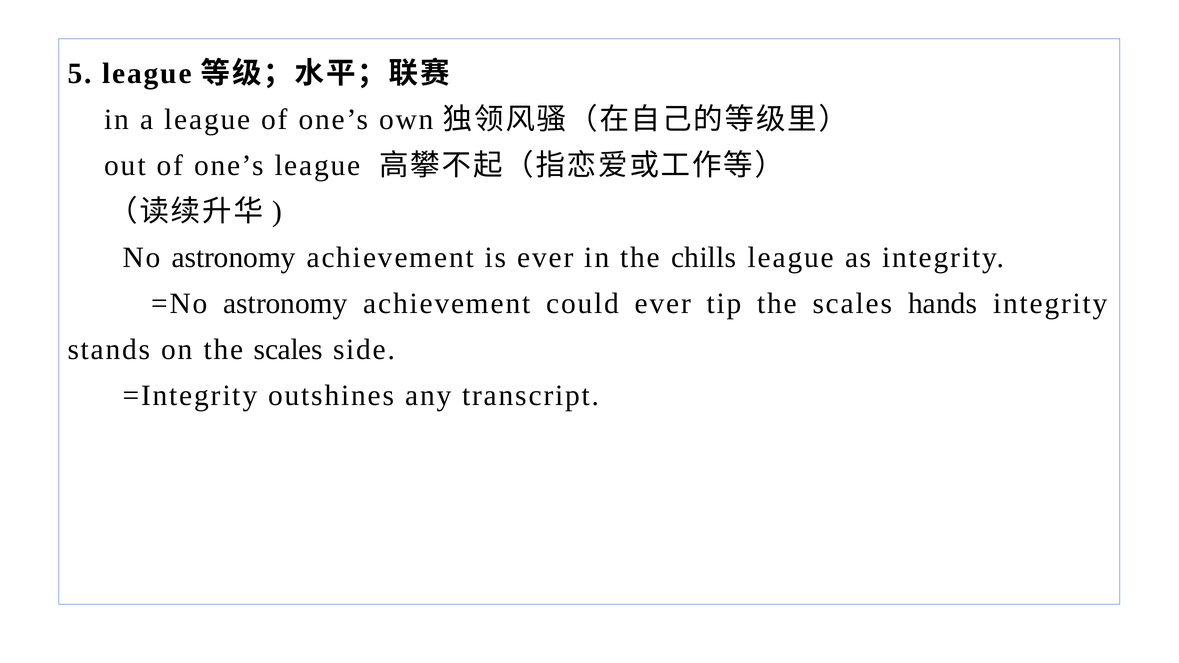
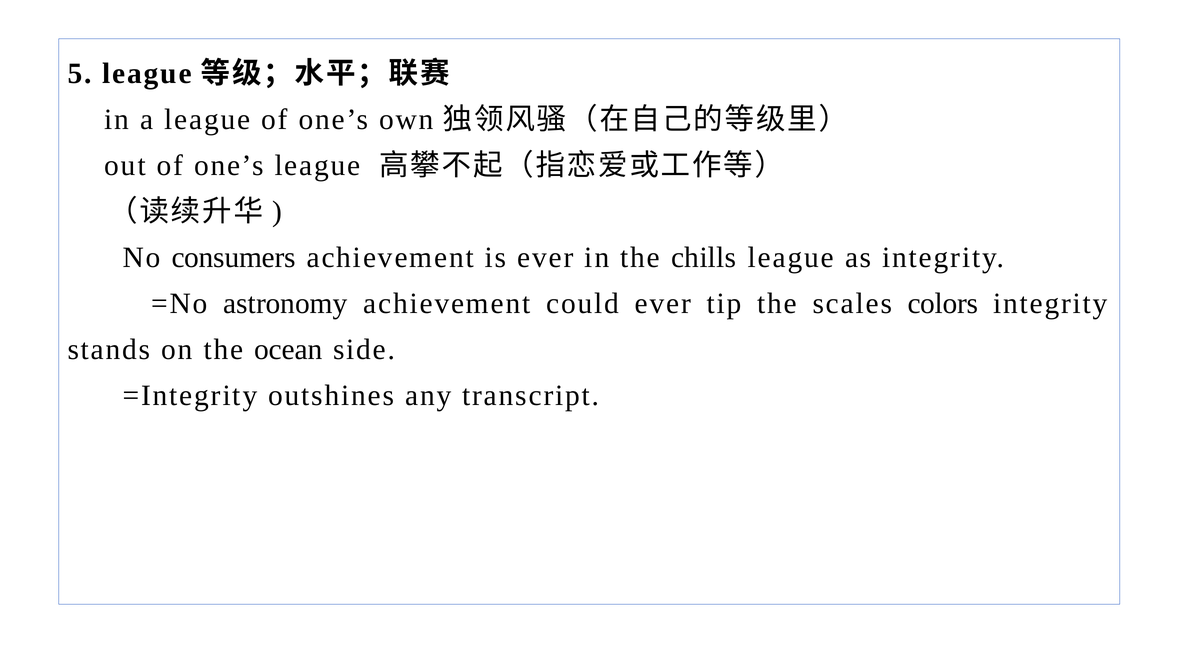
No astronomy: astronomy -> consumers
hands: hands -> colors
on the scales: scales -> ocean
